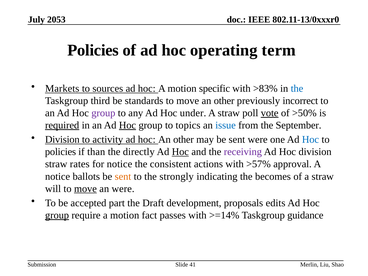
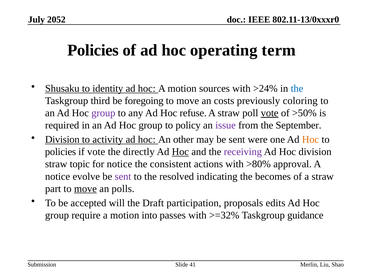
2053: 2053 -> 2052
Markets: Markets -> Shusaku
sources: sources -> identity
specific: specific -> sources
>83%: >83% -> >24%
standards: standards -> foregoing
move an other: other -> costs
incorrect: incorrect -> coloring
under: under -> refuse
required underline: present -> none
Hoc at (127, 125) underline: present -> none
topics: topics -> policy
issue colour: blue -> purple
Hoc at (310, 140) colour: blue -> orange
if than: than -> vote
rates: rates -> topic
>57%: >57% -> >80%
ballots: ballots -> evolve
sent at (123, 176) colour: orange -> purple
strongly: strongly -> resolved
will: will -> part
an were: were -> polls
part: part -> will
development: development -> participation
group at (57, 215) underline: present -> none
fact: fact -> into
>=14%: >=14% -> >=32%
